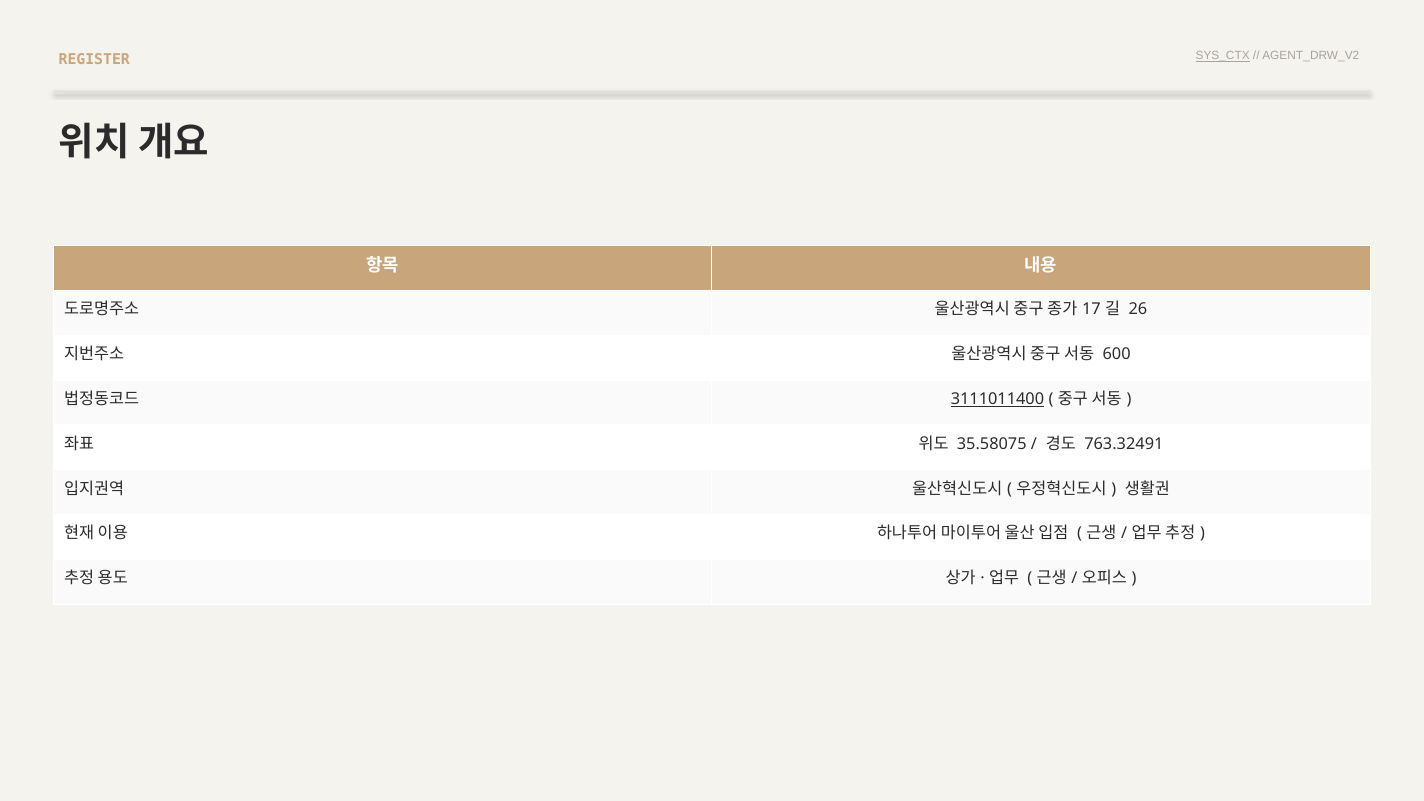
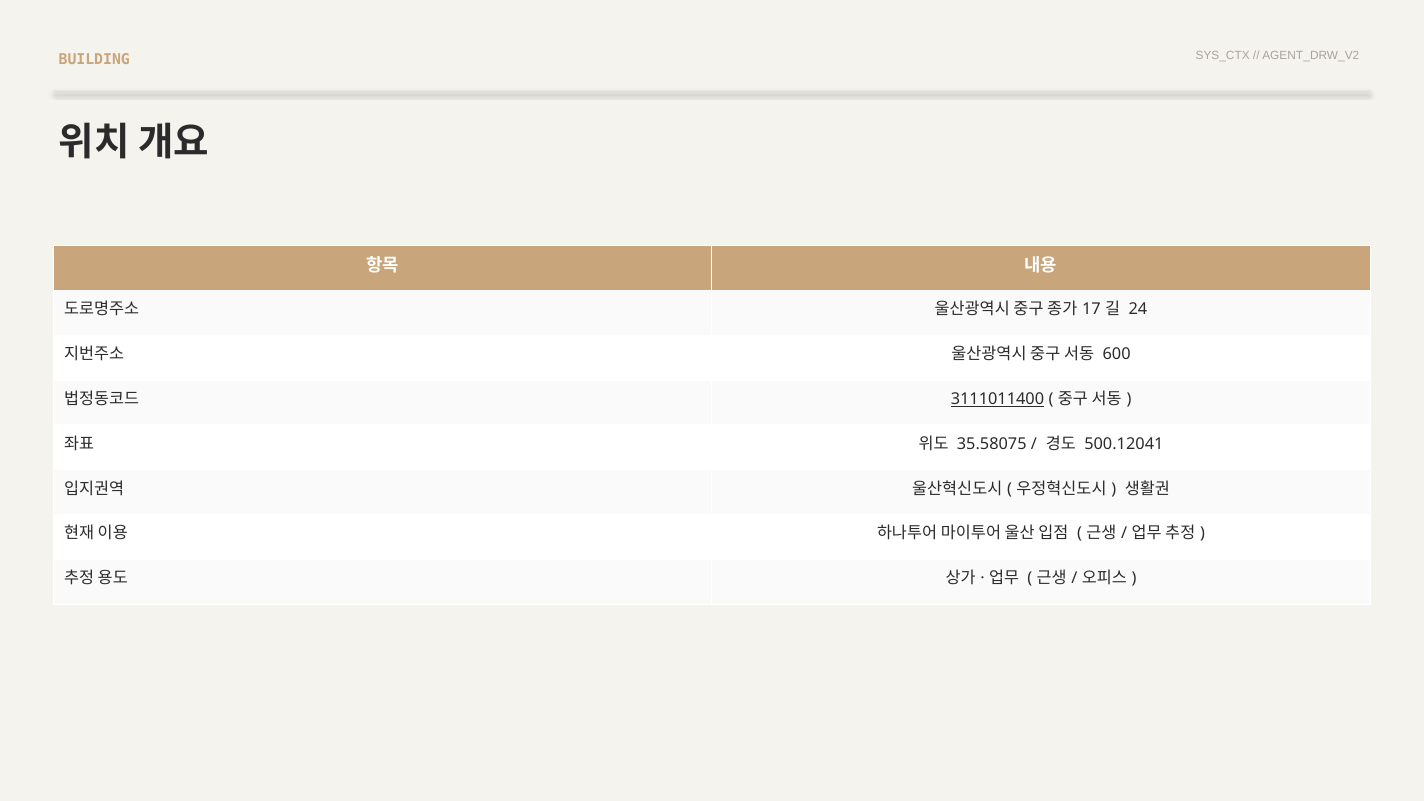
SYS_CTX underline: present -> none
REGISTER: REGISTER -> BUILDING
26: 26 -> 24
763.32491: 763.32491 -> 500.12041
